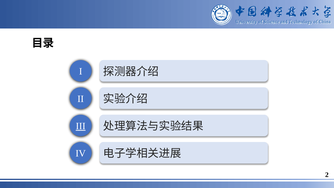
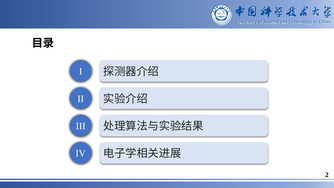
III underline: present -> none
